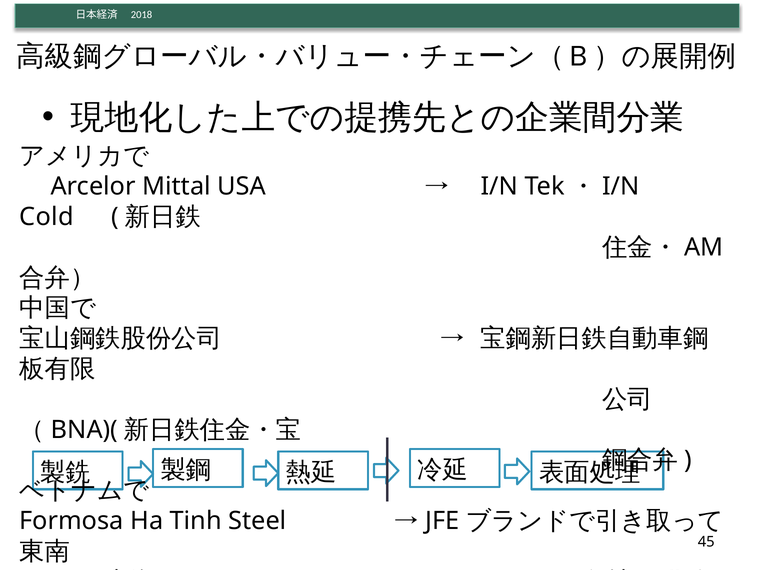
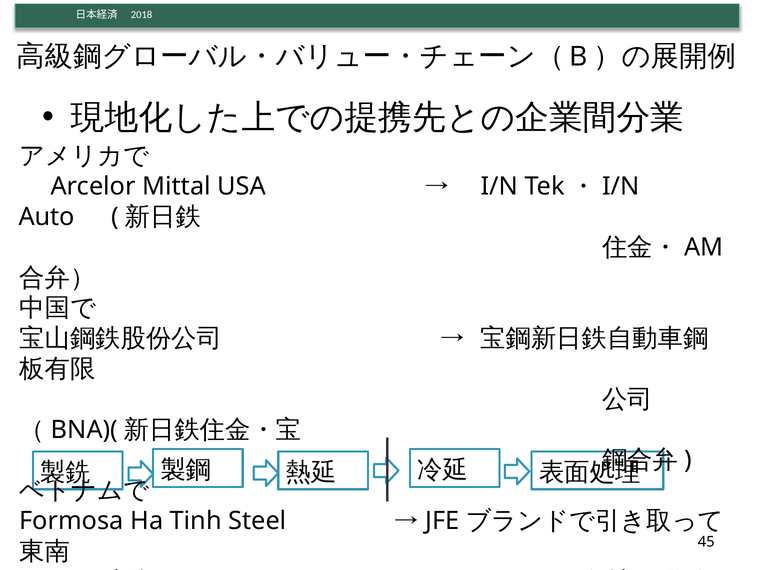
Cold: Cold -> Auto
